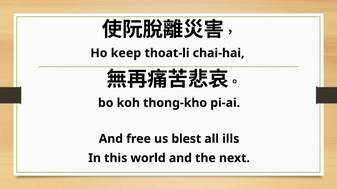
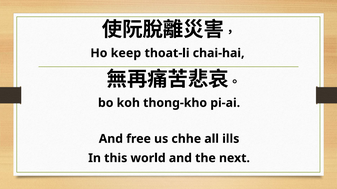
blest: blest -> chhe
